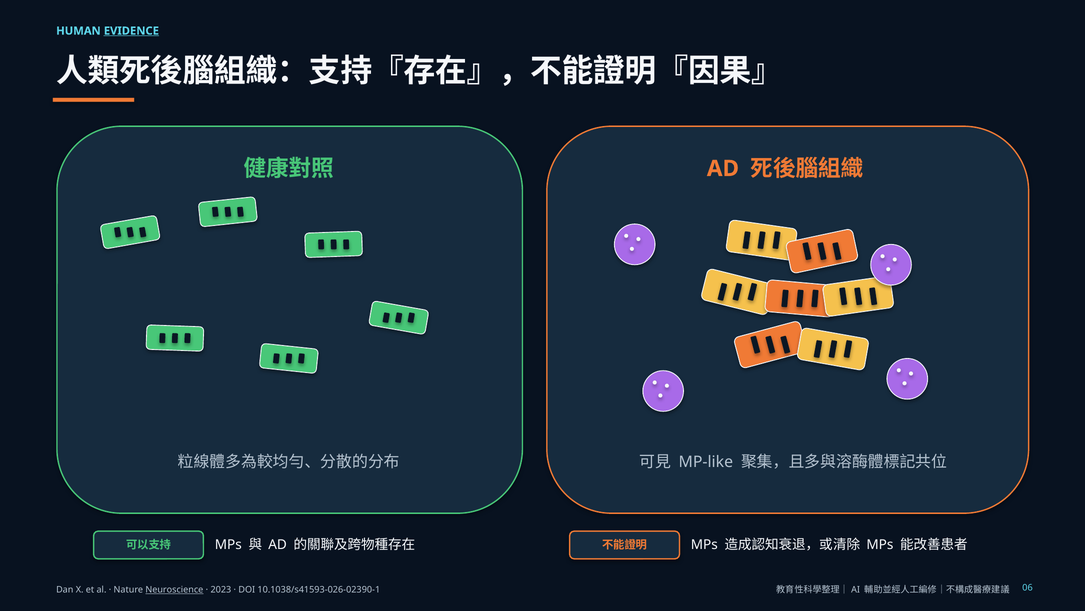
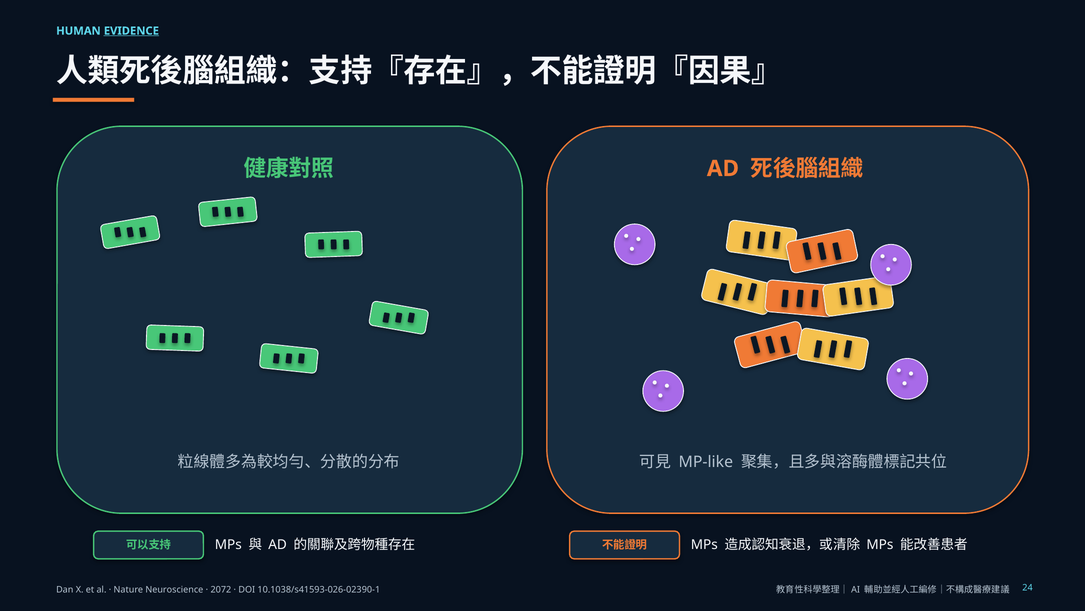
Neuroscience underline: present -> none
2023: 2023 -> 2072
06: 06 -> 24
